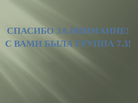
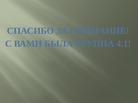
7.3: 7.3 -> 4.1
